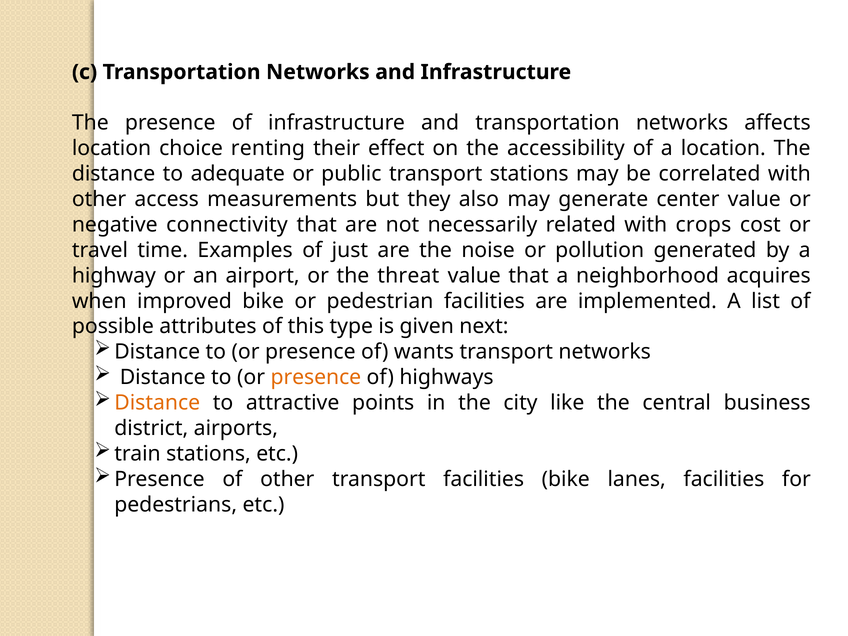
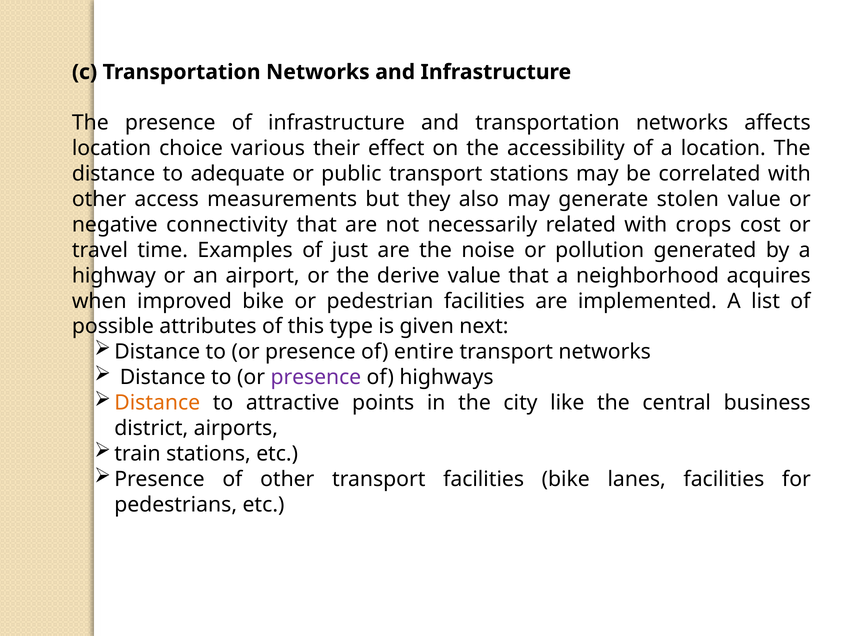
renting: renting -> various
center: center -> stolen
threat: threat -> derive
wants: wants -> entire
presence at (316, 377) colour: orange -> purple
